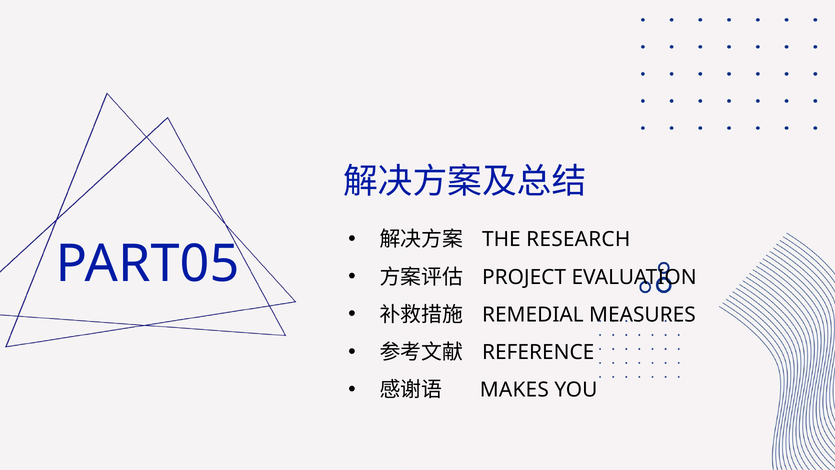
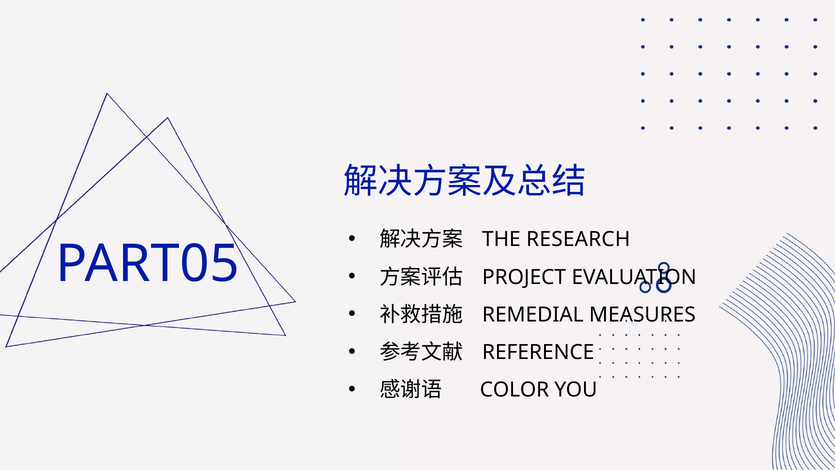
MAKES: MAKES -> COLOR
